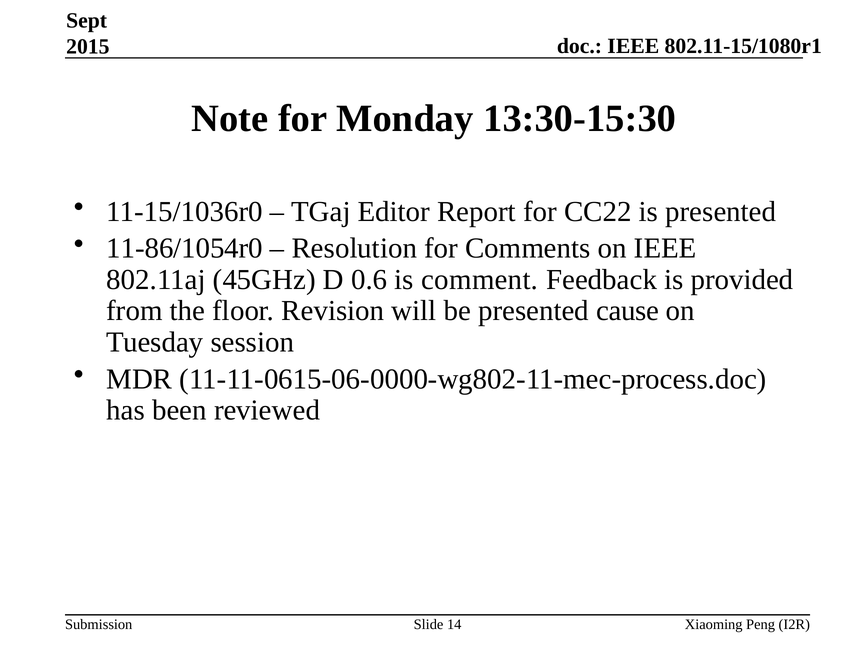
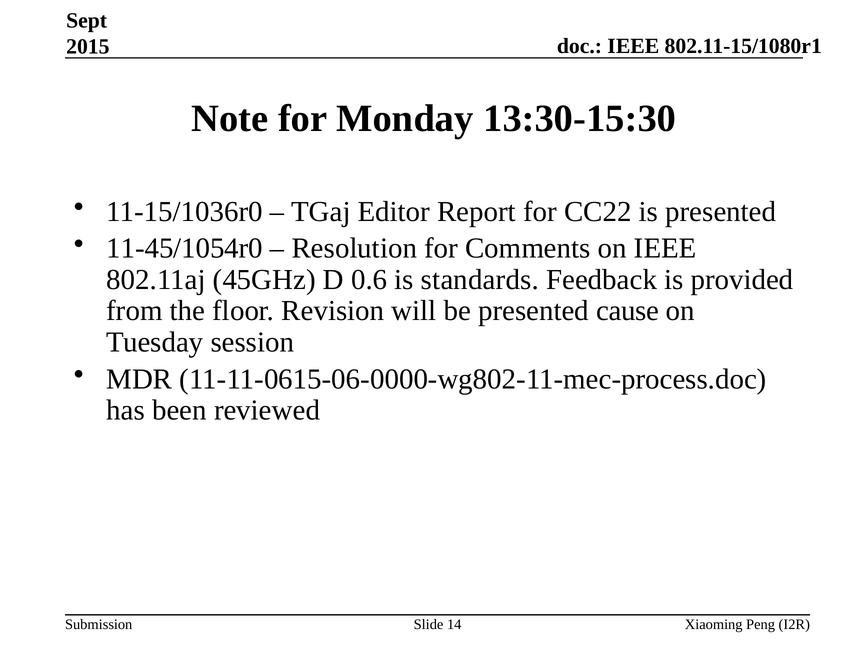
11-86/1054r0: 11-86/1054r0 -> 11-45/1054r0
comment: comment -> standards
